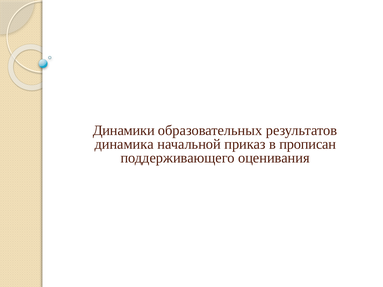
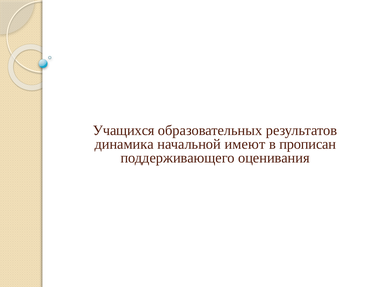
Динамики: Динамики -> Учащихся
приказ: приказ -> имеют
